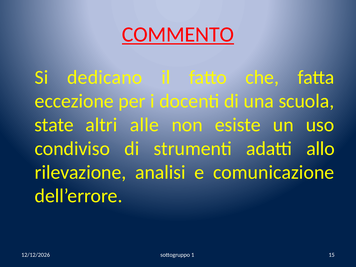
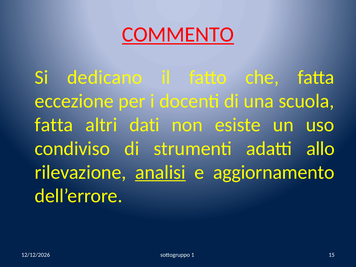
state at (54, 125): state -> fatta
alle: alle -> dati
analisi underline: none -> present
comunicazione: comunicazione -> aggiornamento
